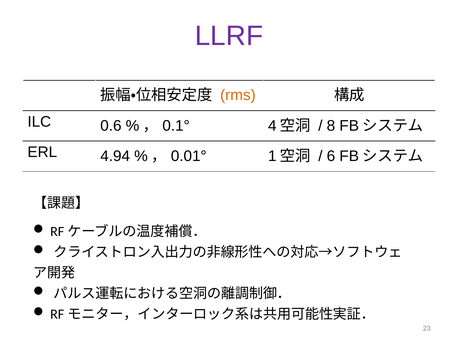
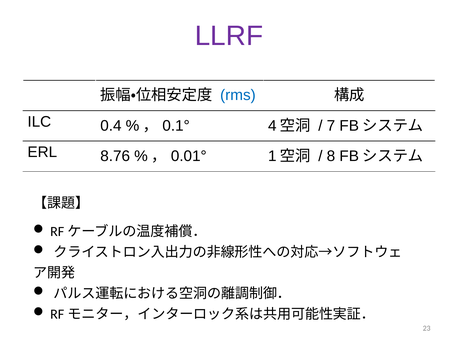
rms colour: orange -> blue
0.6: 0.6 -> 0.4
8: 8 -> 7
4.94: 4.94 -> 8.76
6: 6 -> 8
